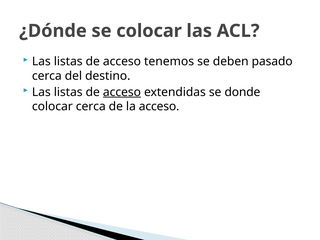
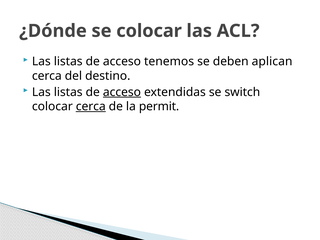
pasado: pasado -> aplican
donde: donde -> switch
cerca at (91, 106) underline: none -> present
la acceso: acceso -> permit
